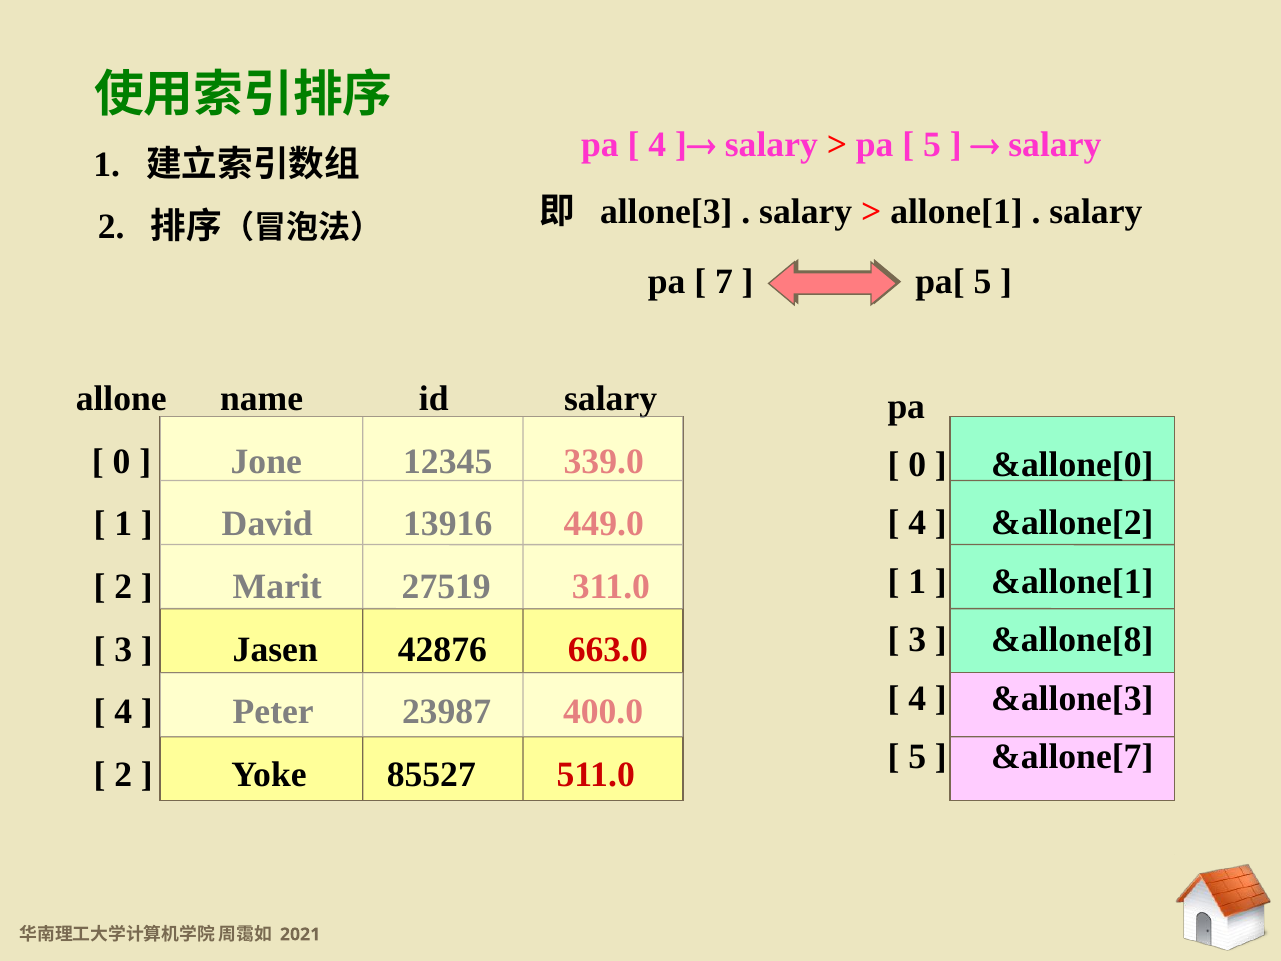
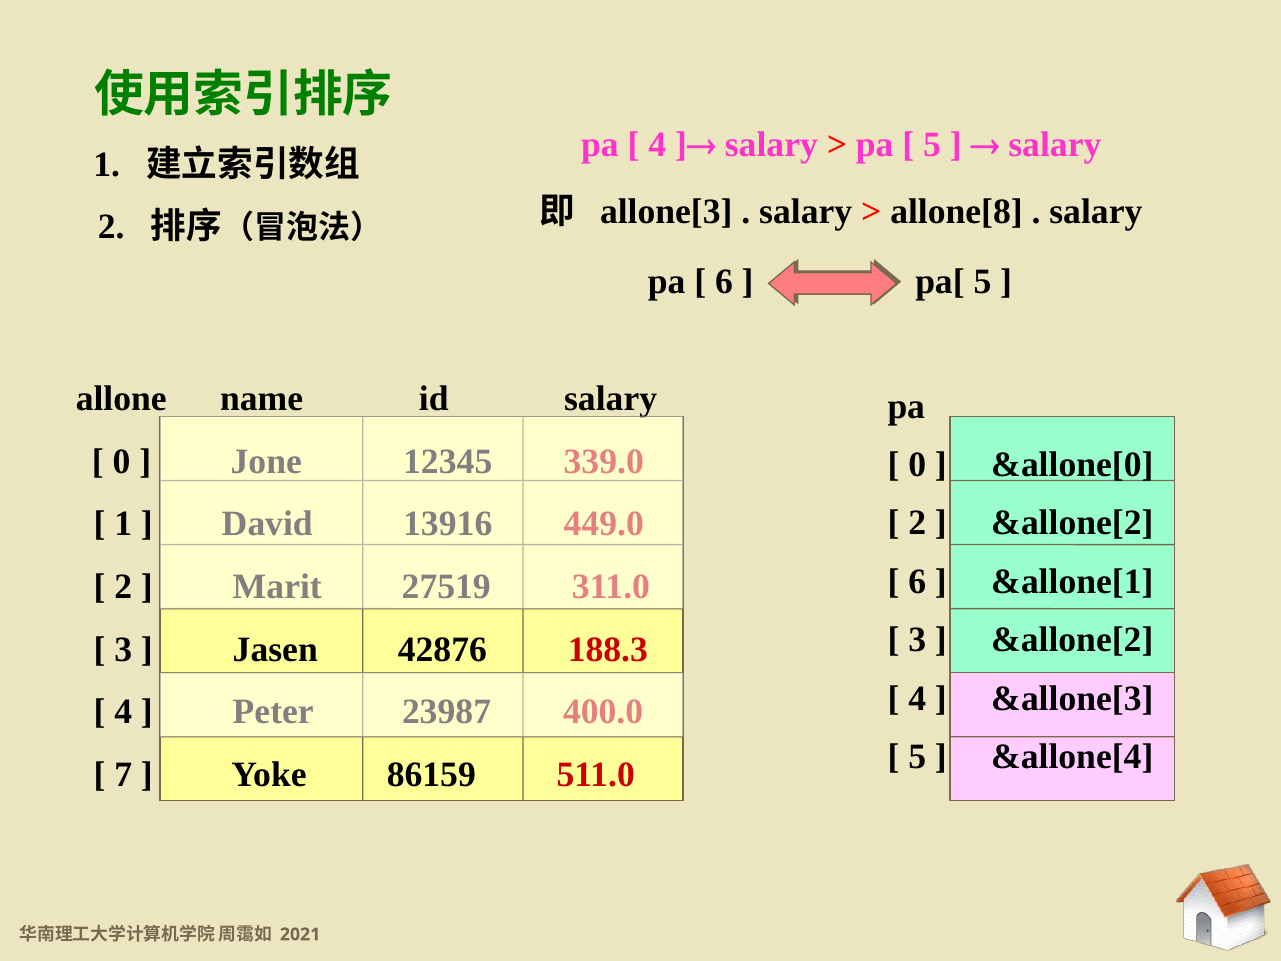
allone[1: allone[1 -> allone[8
7 at (724, 282): 7 -> 6
4 at (917, 523): 4 -> 2
1 at (917, 581): 1 -> 6
&allone[8 at (1072, 640): &allone[8 -> &allone[2
663.0: 663.0 -> 188.3
&allone[7: &allone[7 -> &allone[4
2 at (123, 775): 2 -> 7
85527: 85527 -> 86159
